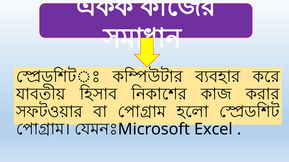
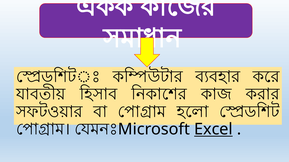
Excel underline: none -> present
